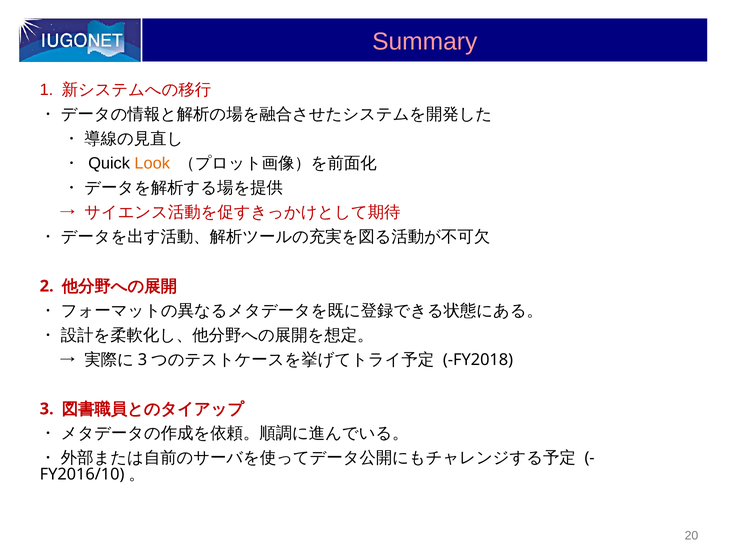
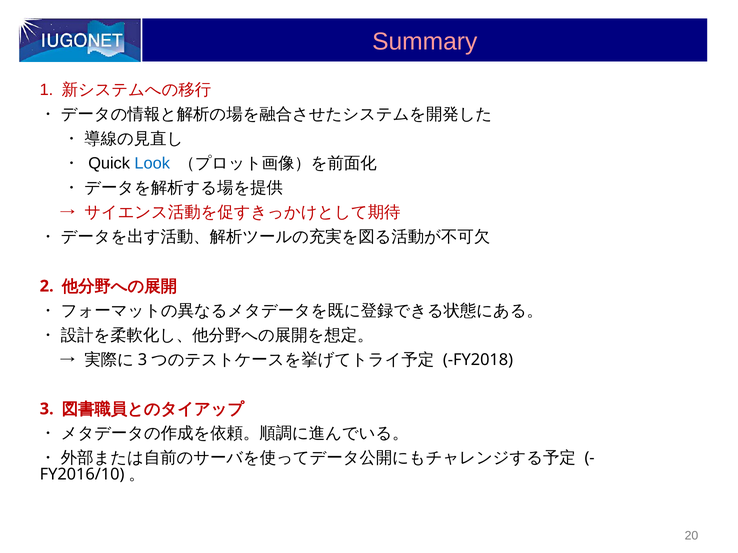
Look colour: orange -> blue
